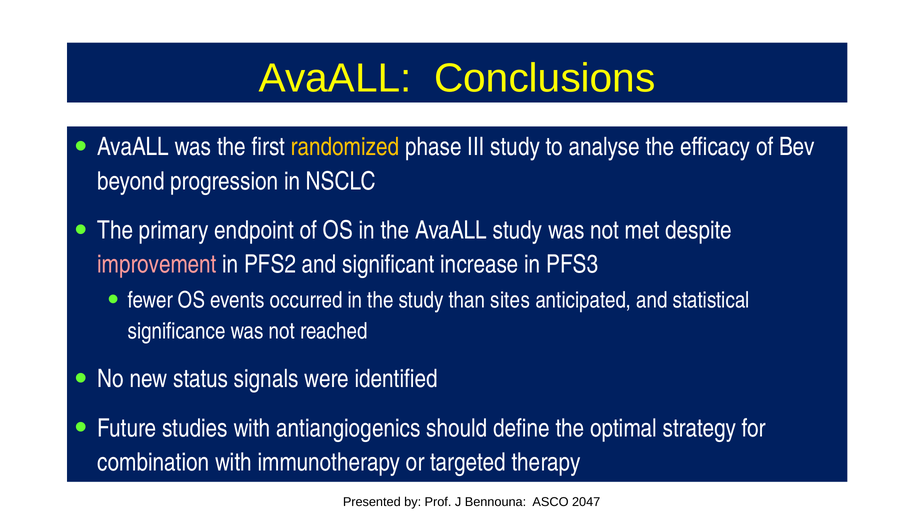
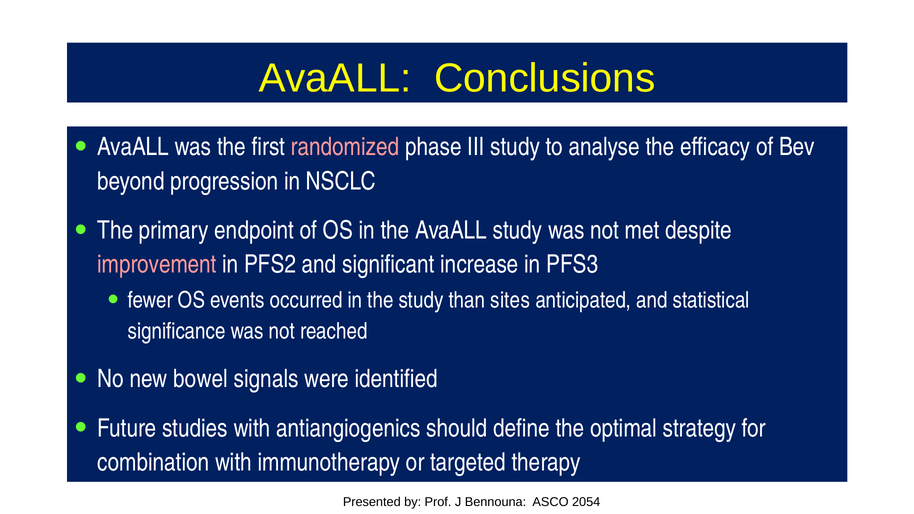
randomized colour: yellow -> pink
status: status -> bowel
2047: 2047 -> 2054
